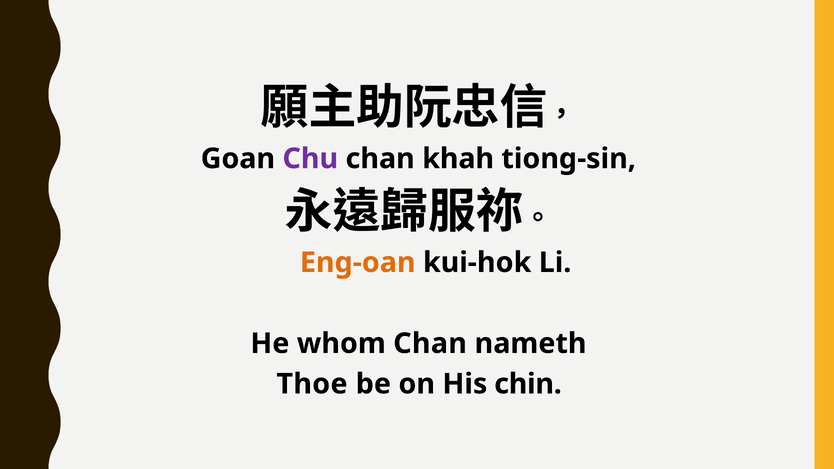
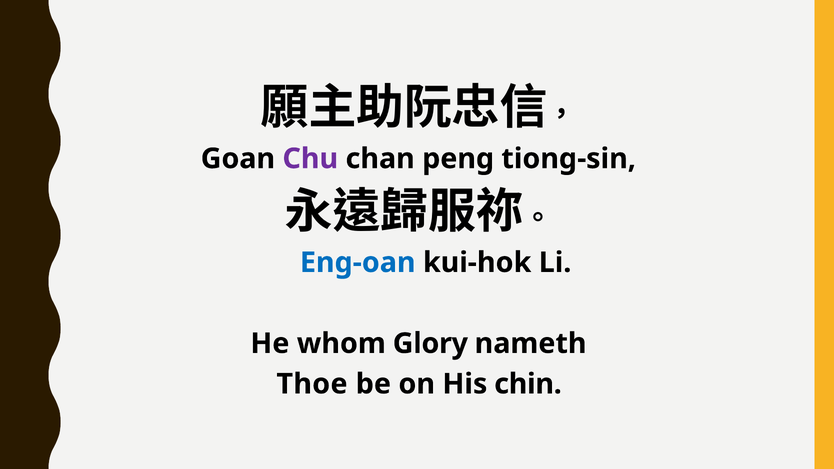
khah: khah -> peng
Eng-oan colour: orange -> blue
whom Chan: Chan -> Glory
